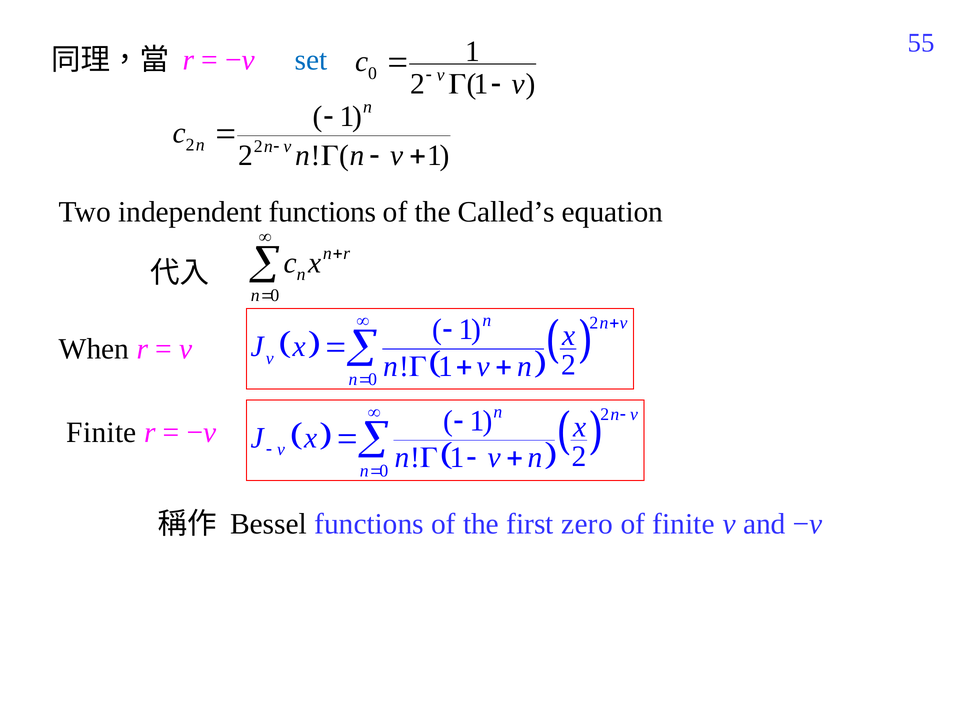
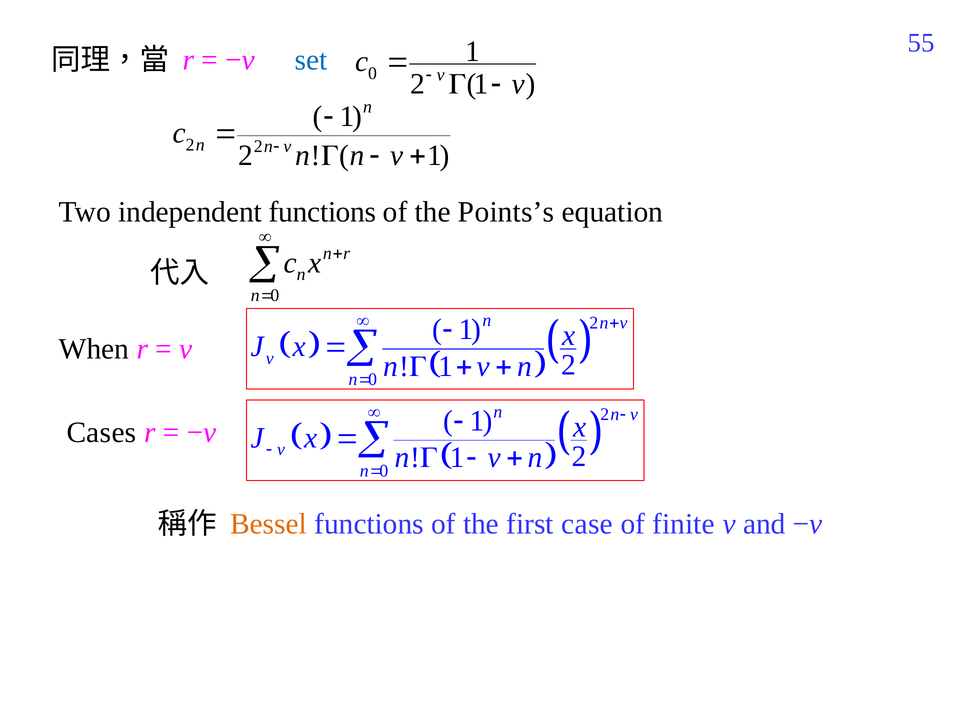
Called’s: Called’s -> Points’s
Finite at (102, 432): Finite -> Cases
Bessel colour: black -> orange
zero: zero -> case
